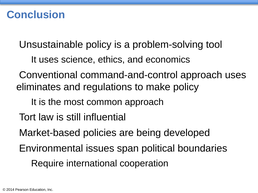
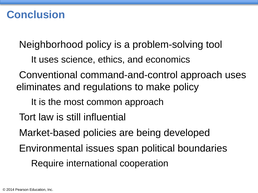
Unsustainable: Unsustainable -> Neighborhood
